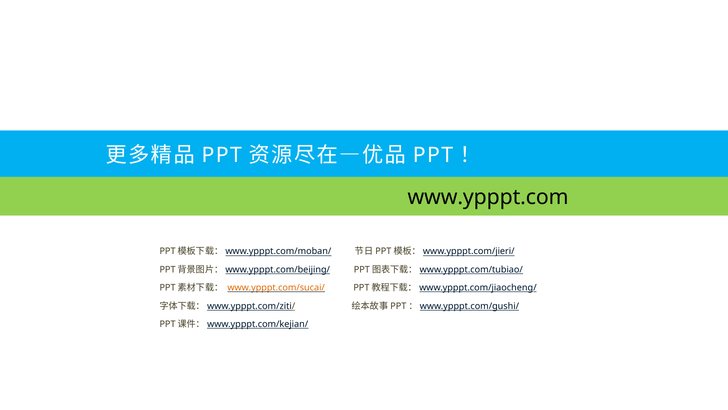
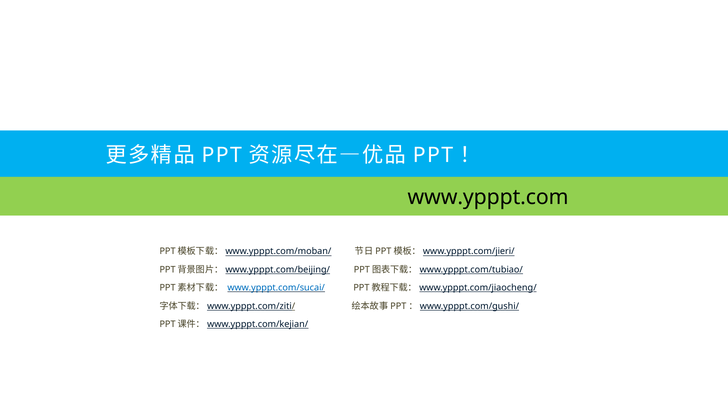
www.ypppt.com/sucai/ colour: orange -> blue
